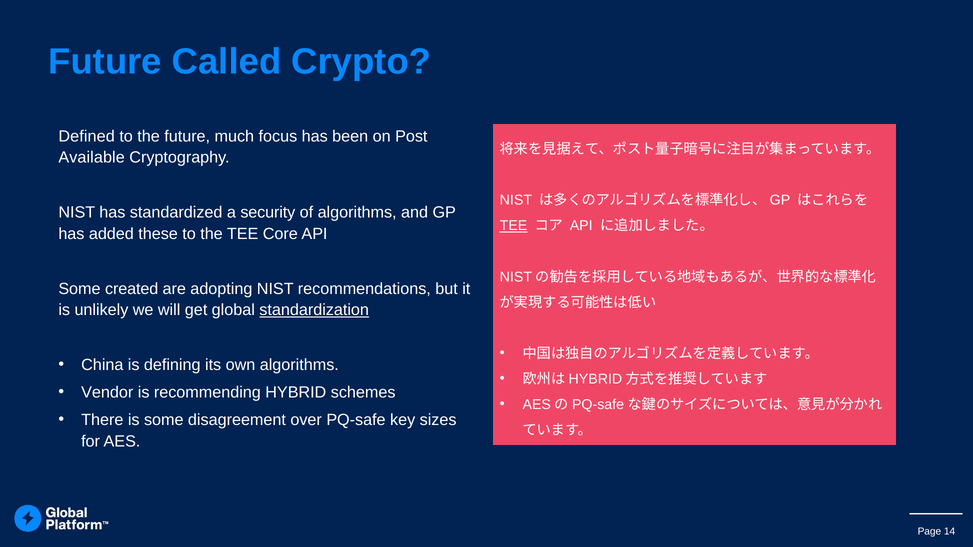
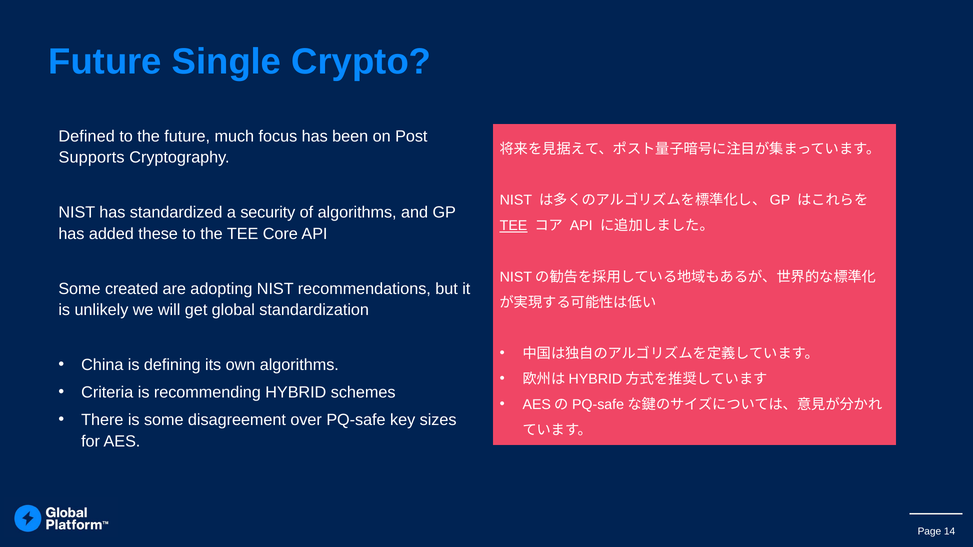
Called: Called -> Single
Available: Available -> Supports
standardization underline: present -> none
Vendor: Vendor -> Criteria
